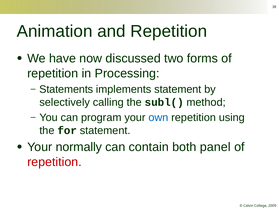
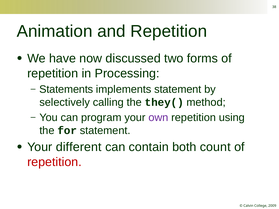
subl(: subl( -> they(
own colour: blue -> purple
normally: normally -> different
panel: panel -> count
